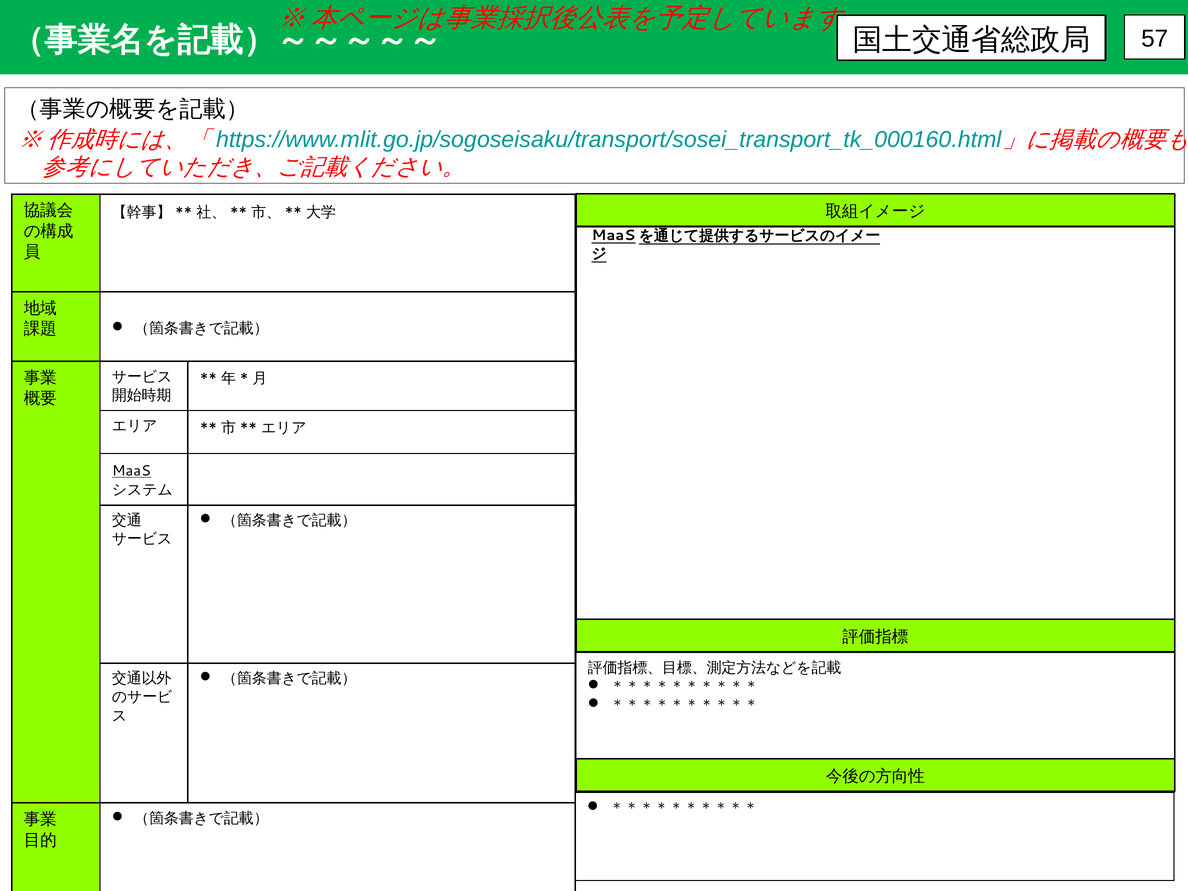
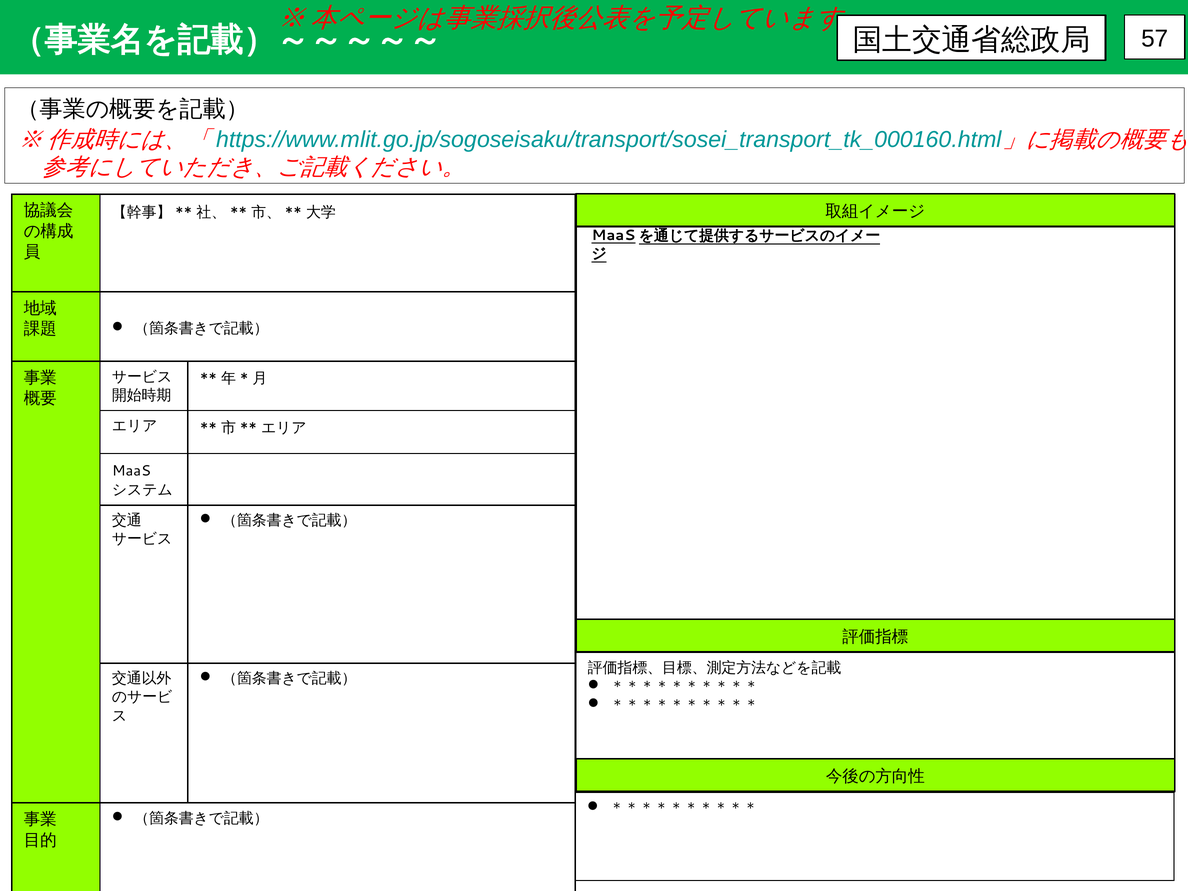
MaaS underline: present -> none
